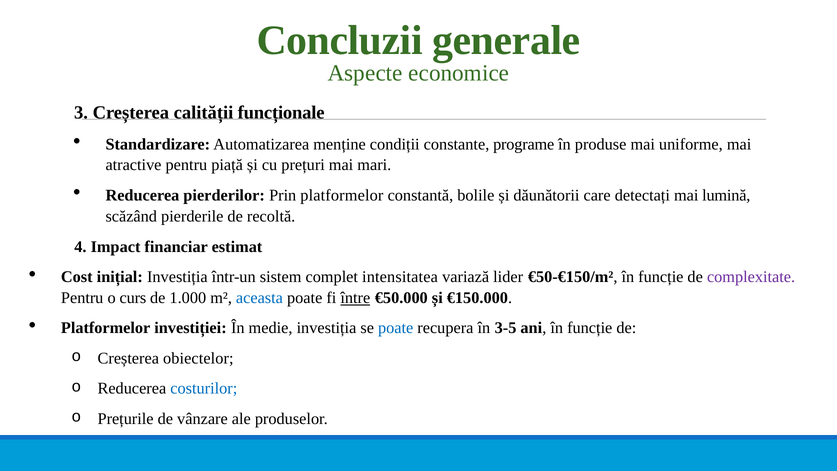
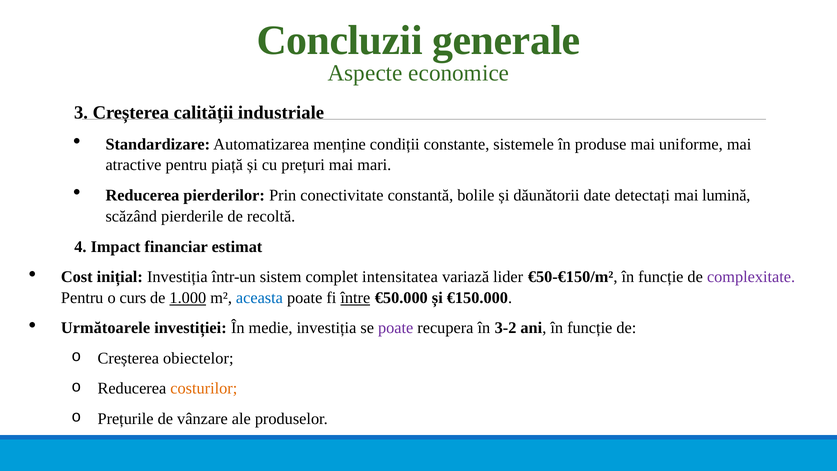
funcționale: funcționale -> industriale
programe: programe -> sistemele
Prin platformelor: platformelor -> conectivitate
care: care -> date
1.000 underline: none -> present
Platformelor at (106, 328): Platformelor -> Următoarele
poate at (396, 328) colour: blue -> purple
3-5: 3-5 -> 3-2
costurilor colour: blue -> orange
